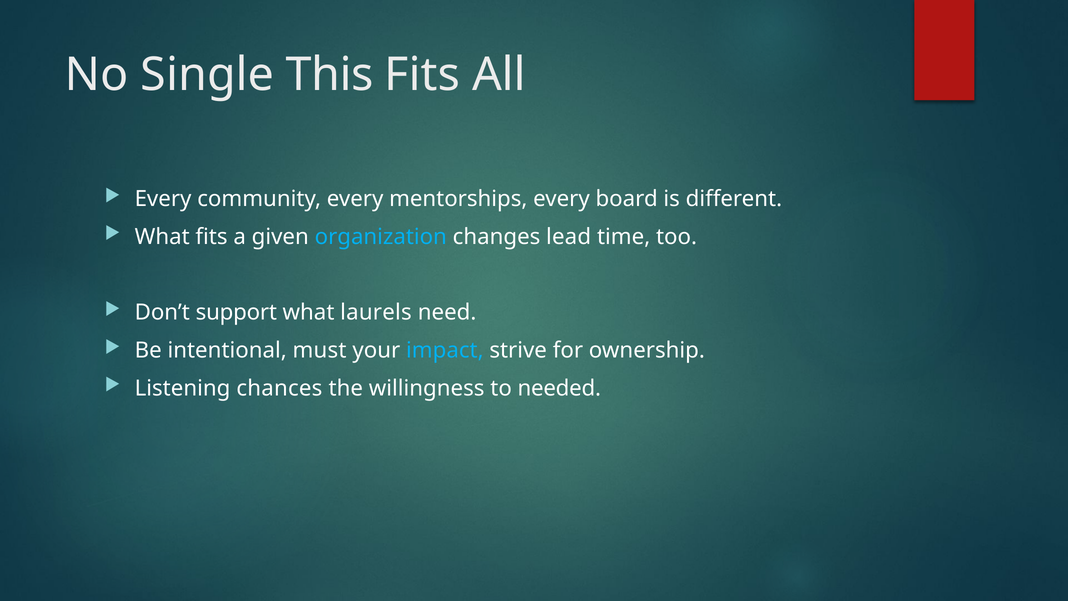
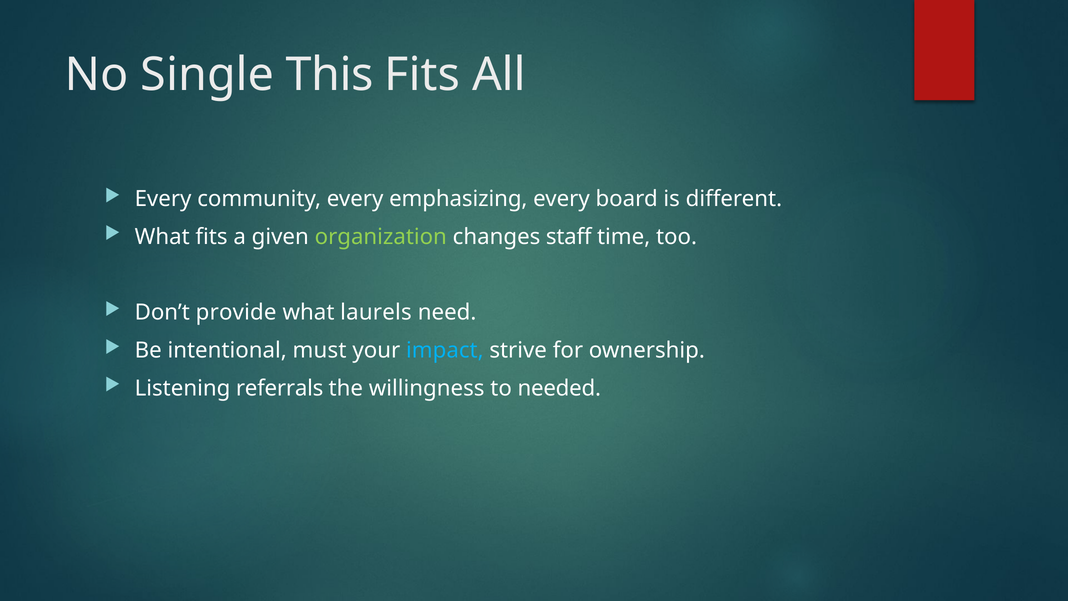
mentorships: mentorships -> emphasizing
organization colour: light blue -> light green
lead: lead -> staff
support: support -> provide
chances: chances -> referrals
